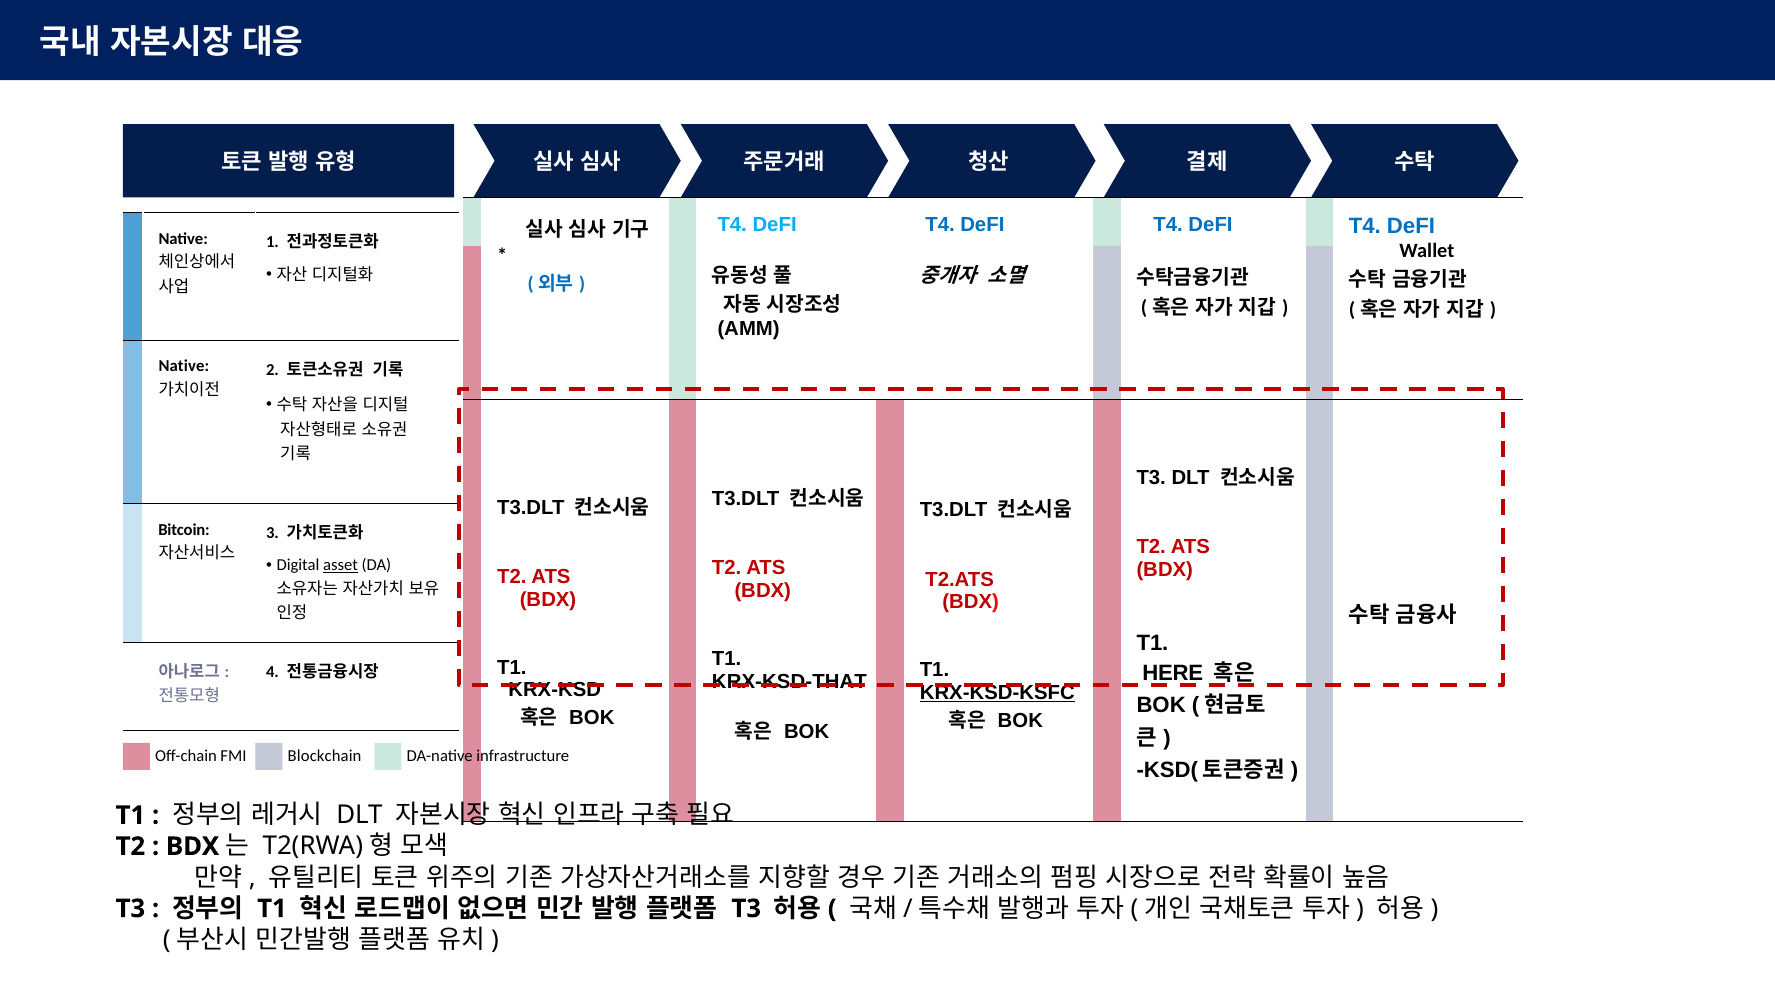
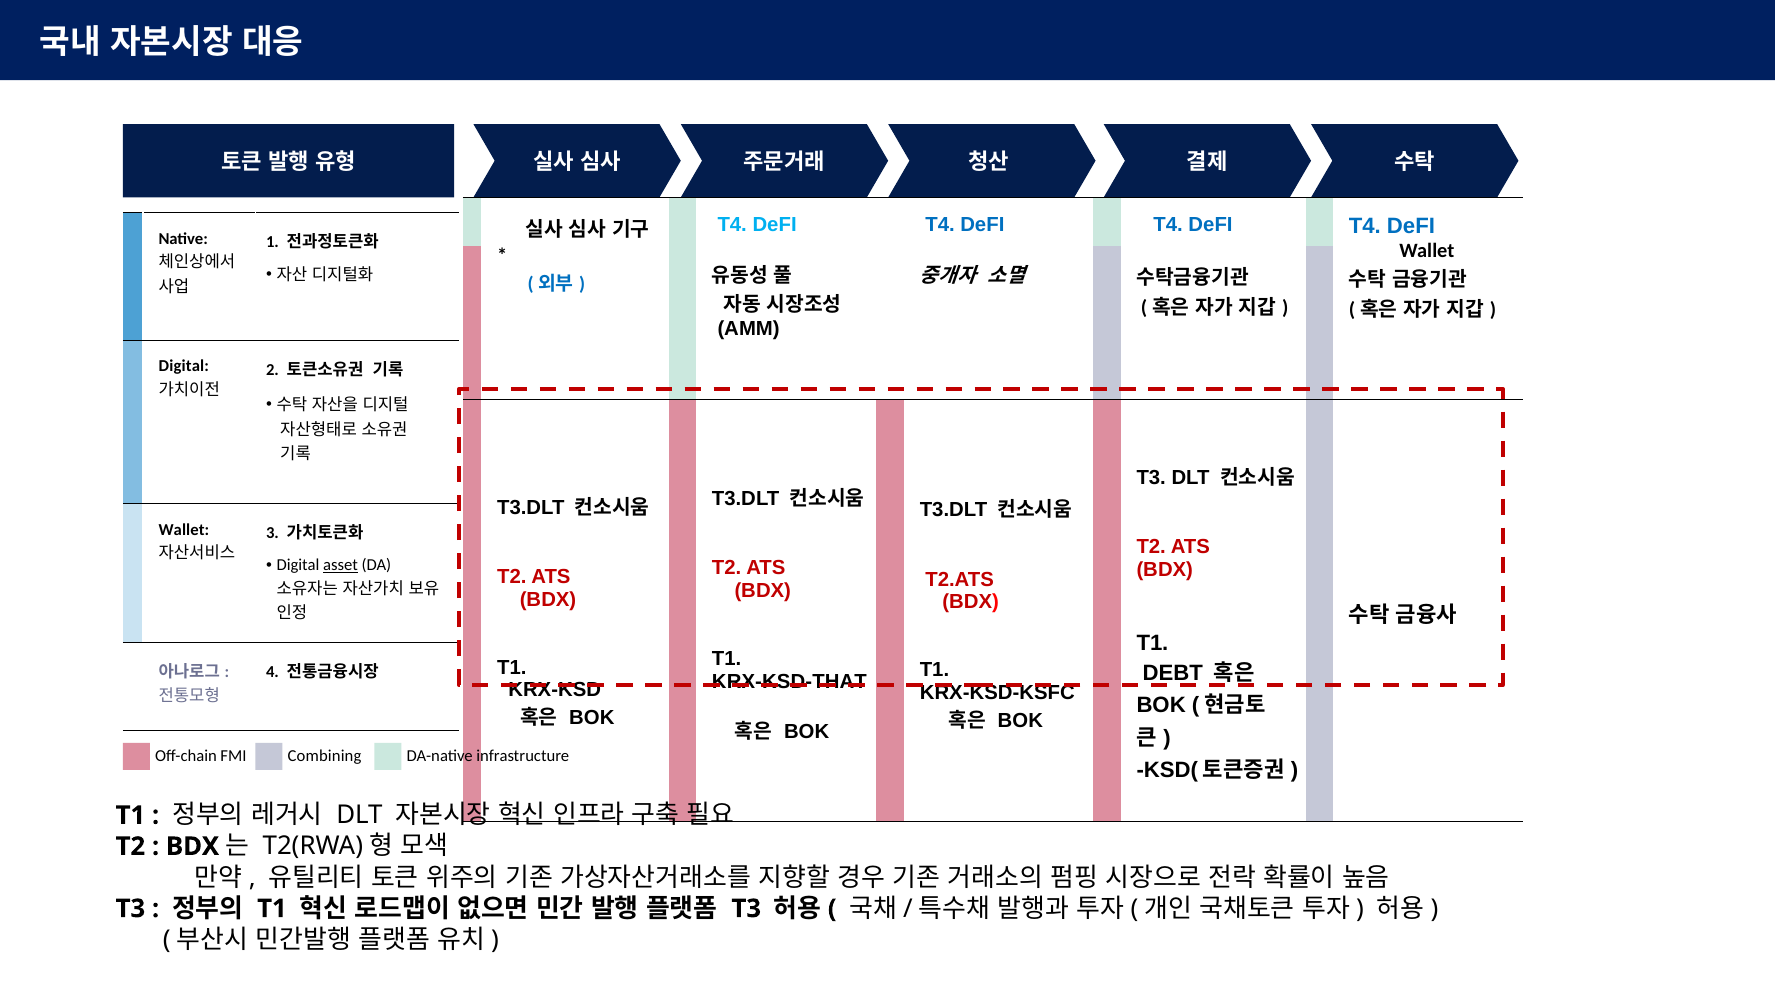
Native at (184, 366): Native -> Digital
Bitcoin at (184, 529): Bitcoin -> Wallet
HERE: HERE -> DEBT
KRX-KSD-KSFC underline: present -> none
Blockchain: Blockchain -> Combining
